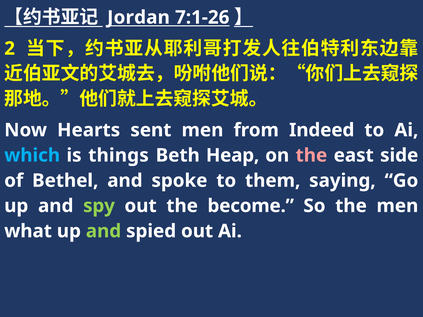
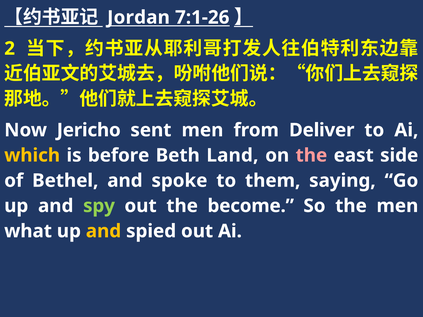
Hearts: Hearts -> Jericho
Indeed: Indeed -> Deliver
which colour: light blue -> yellow
things: things -> before
Heap: Heap -> Land
and at (103, 231) colour: light green -> yellow
